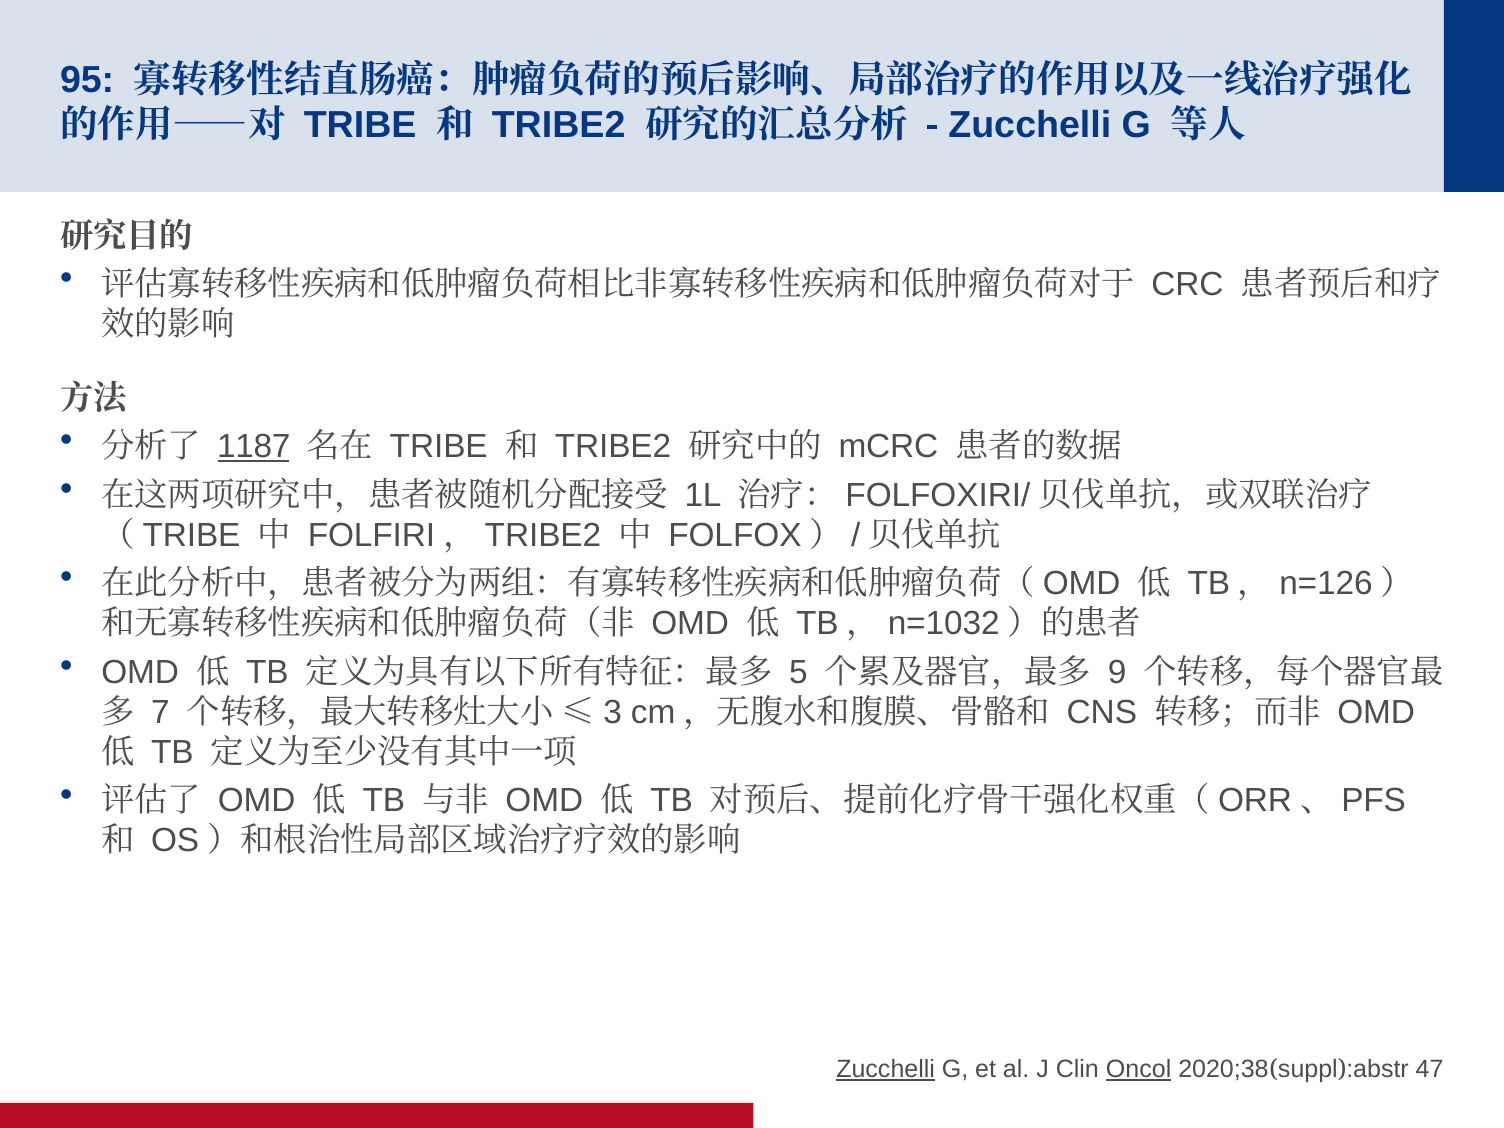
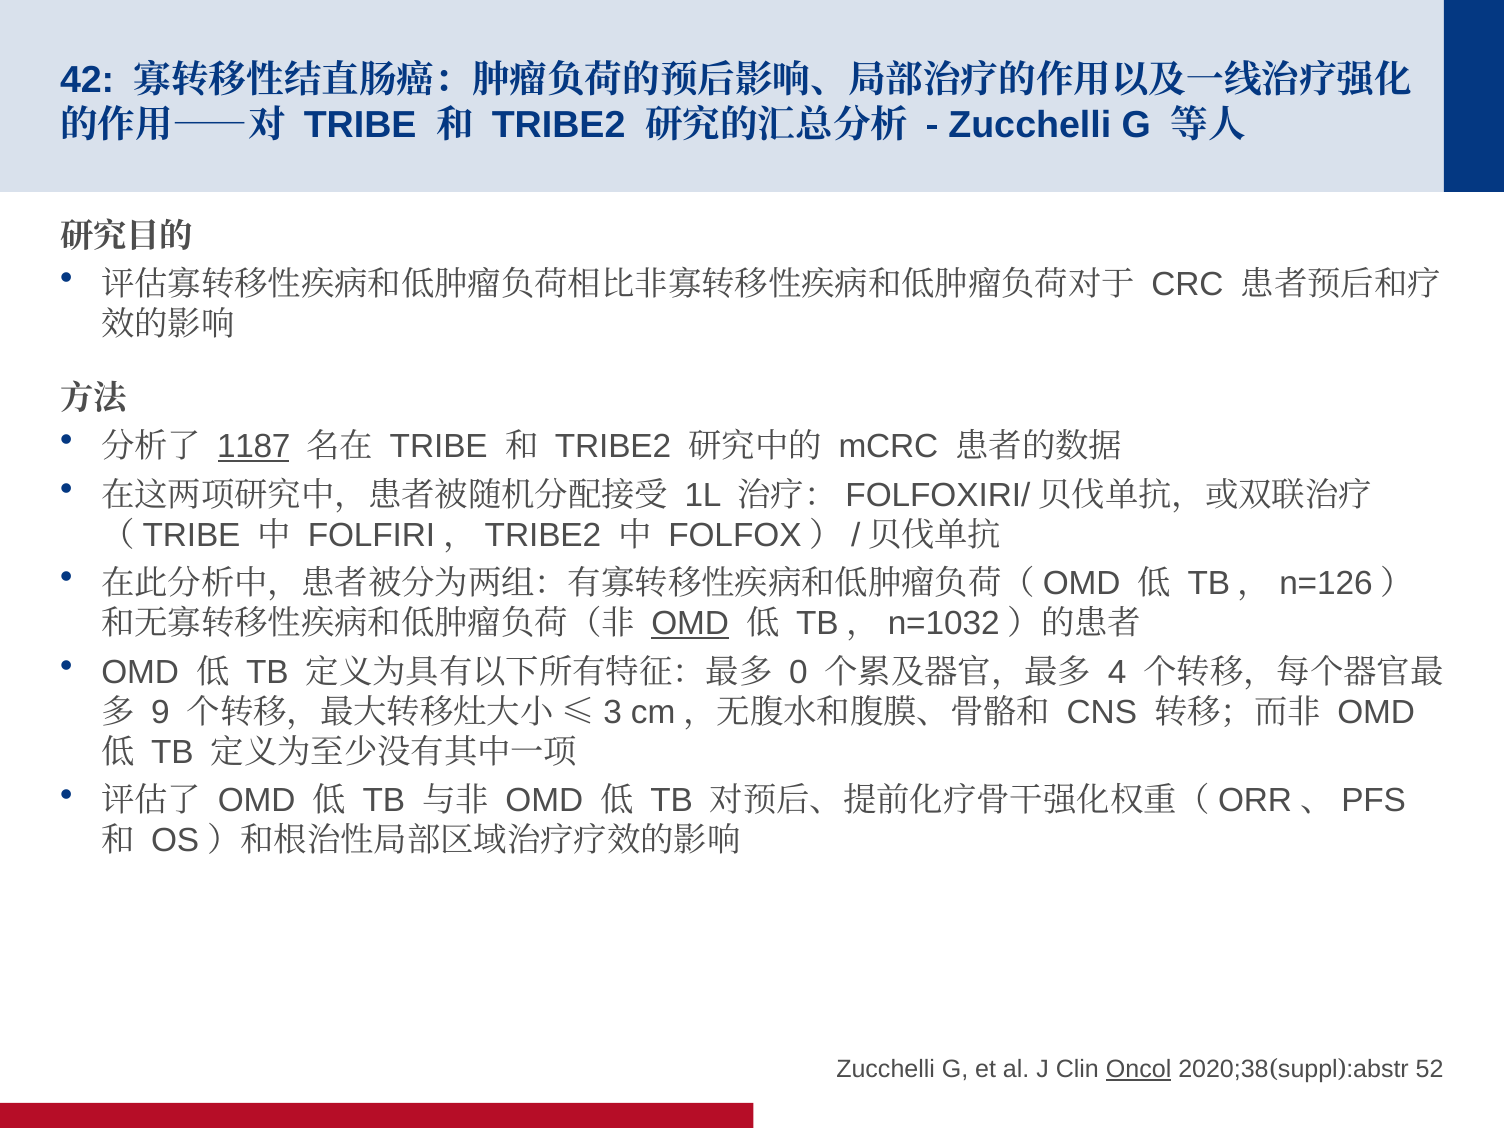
95: 95 -> 42
OMD at (690, 624) underline: none -> present
5: 5 -> 0
9: 9 -> 4
7: 7 -> 9
Zucchelli at (886, 1069) underline: present -> none
47: 47 -> 52
